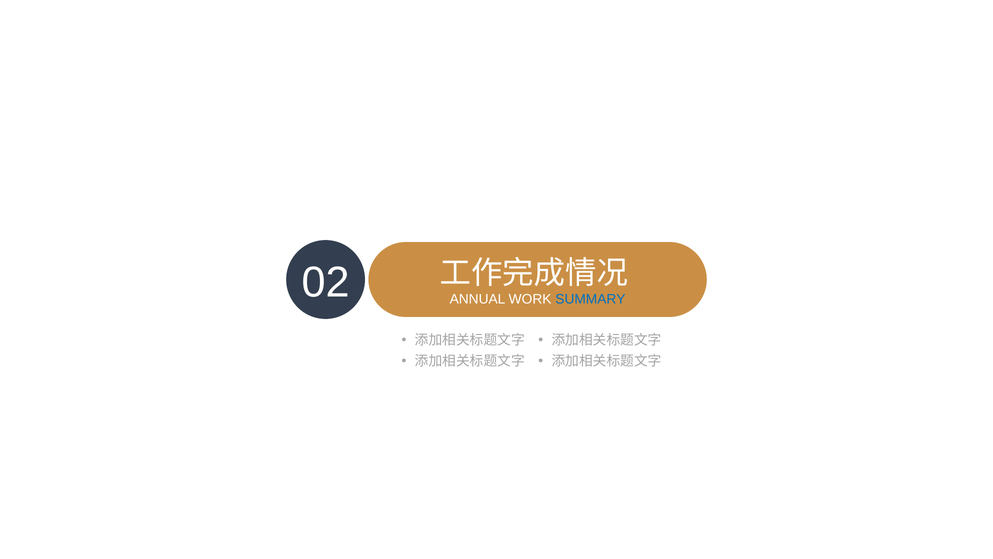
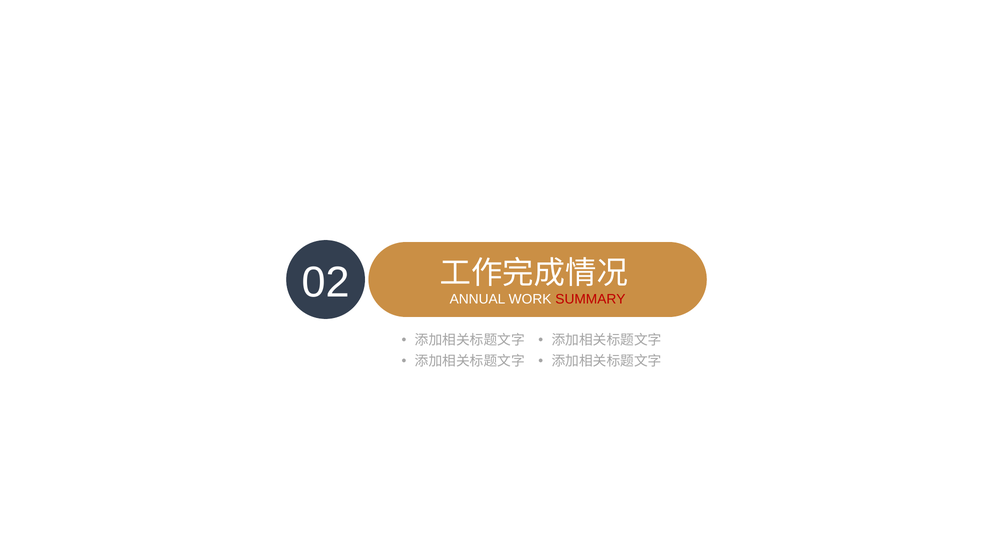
SUMMARY colour: blue -> red
